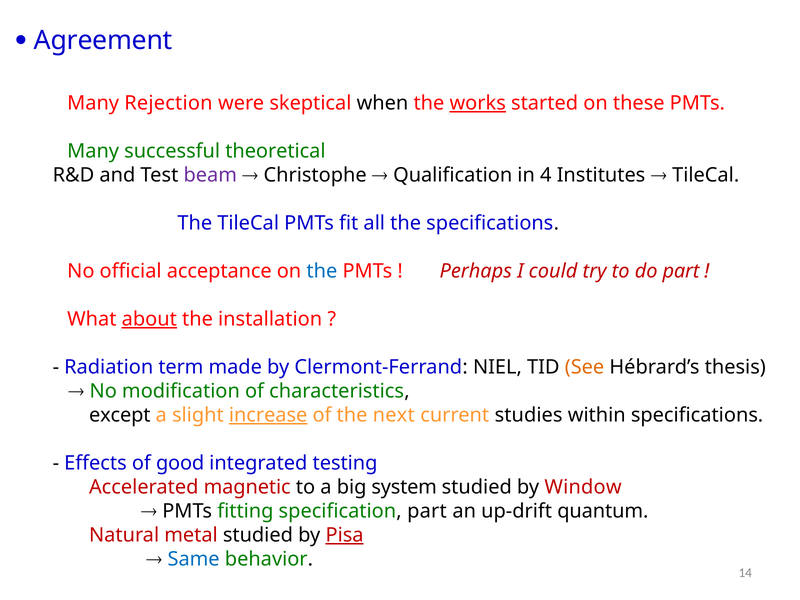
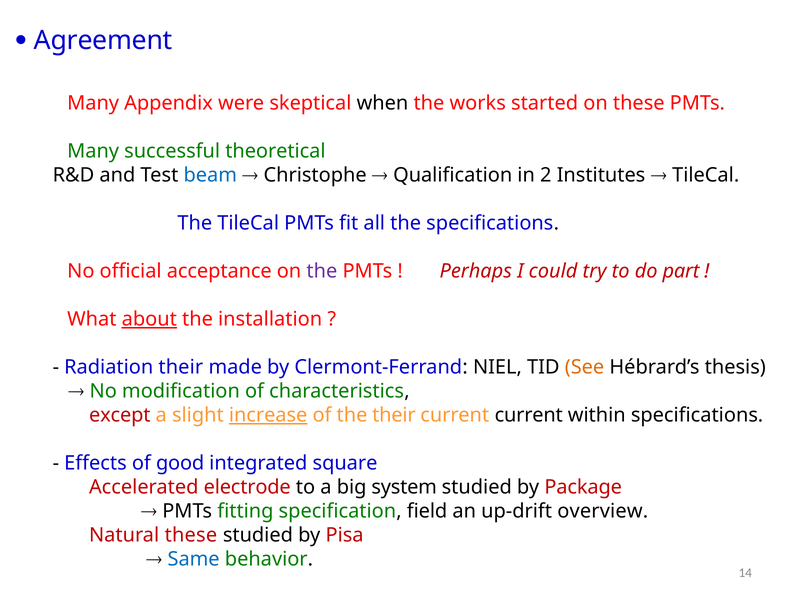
Rejection: Rejection -> Appendix
works underline: present -> none
beam colour: purple -> blue
4: 4 -> 2
the at (322, 271) colour: blue -> purple
Radiation term: term -> their
except colour: black -> red
the next: next -> their
current studies: studies -> current
testing: testing -> square
magnetic: magnetic -> electrode
Window: Window -> Package
specification part: part -> field
quantum: quantum -> overview
Natural metal: metal -> these
Pisa underline: present -> none
